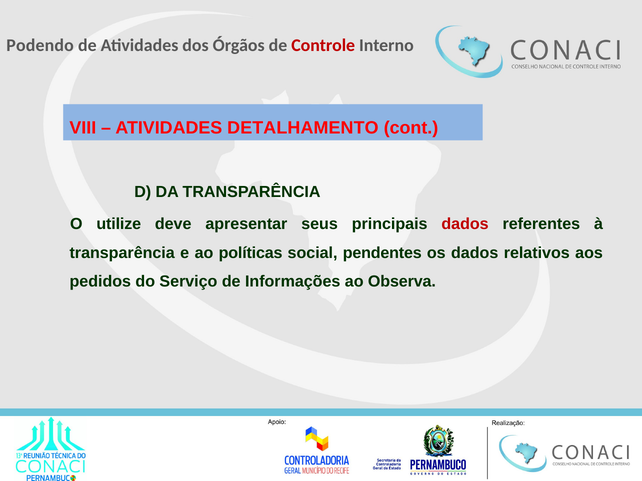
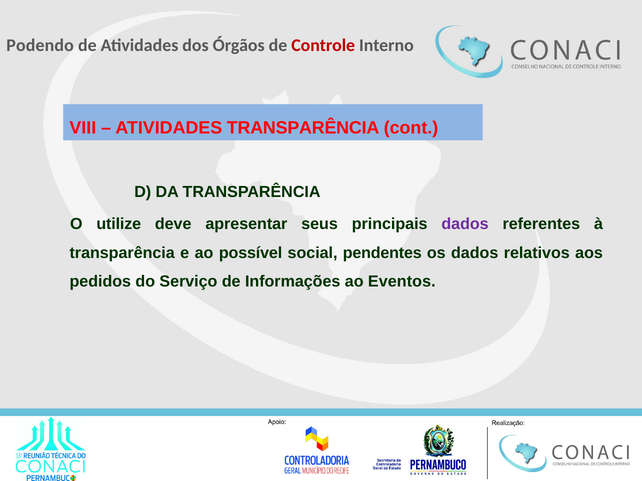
ATIVIDADES DETALHAMENTO: DETALHAMENTO -> TRANSPARÊNCIA
dados at (465, 224) colour: red -> purple
políticas: políticas -> possível
Observa: Observa -> Eventos
